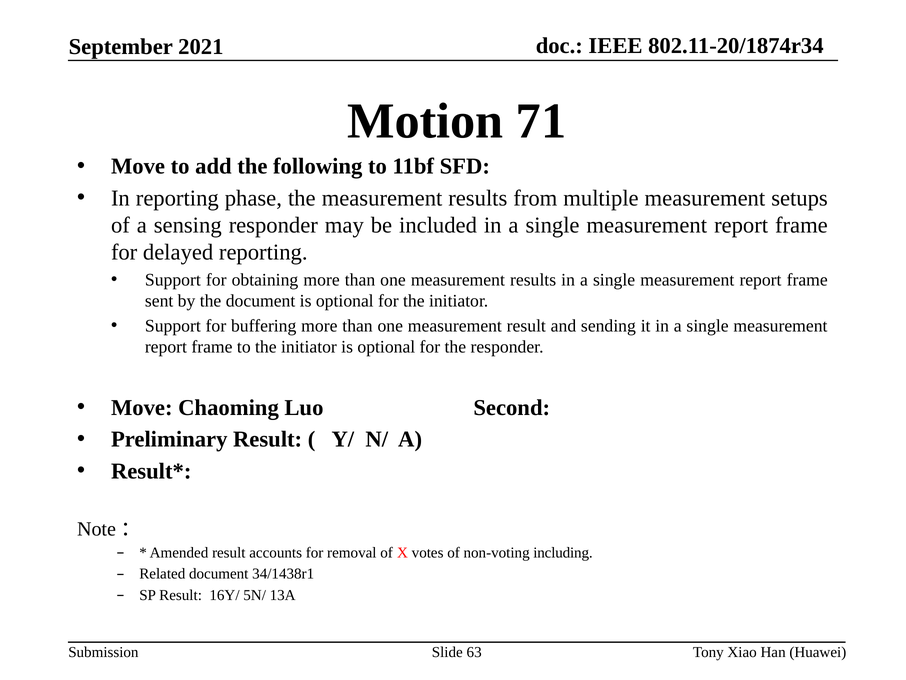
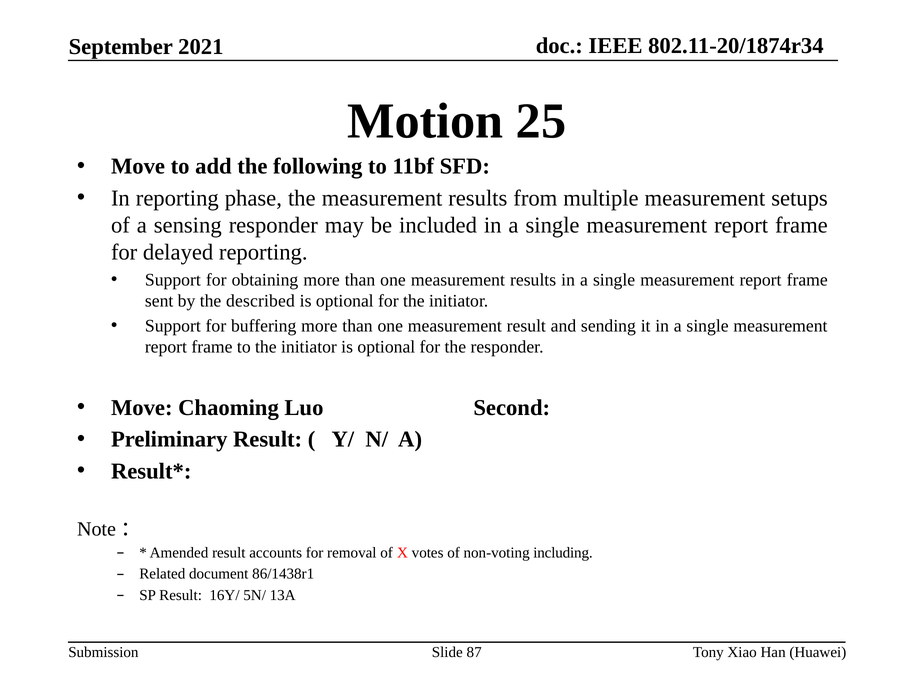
71: 71 -> 25
the document: document -> described
34/1438r1: 34/1438r1 -> 86/1438r1
63: 63 -> 87
